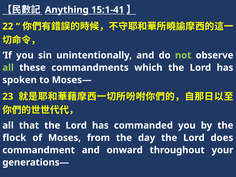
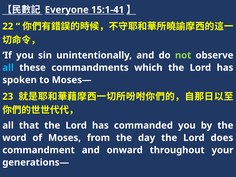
Anything: Anything -> Everyone
all at (8, 68) colour: light green -> light blue
flock: flock -> word
